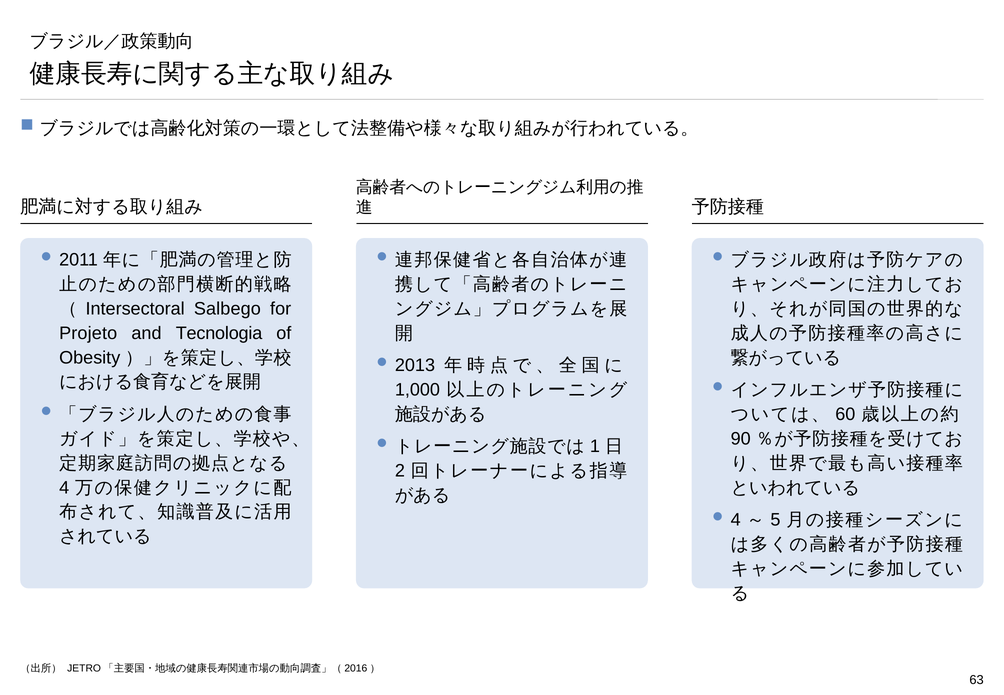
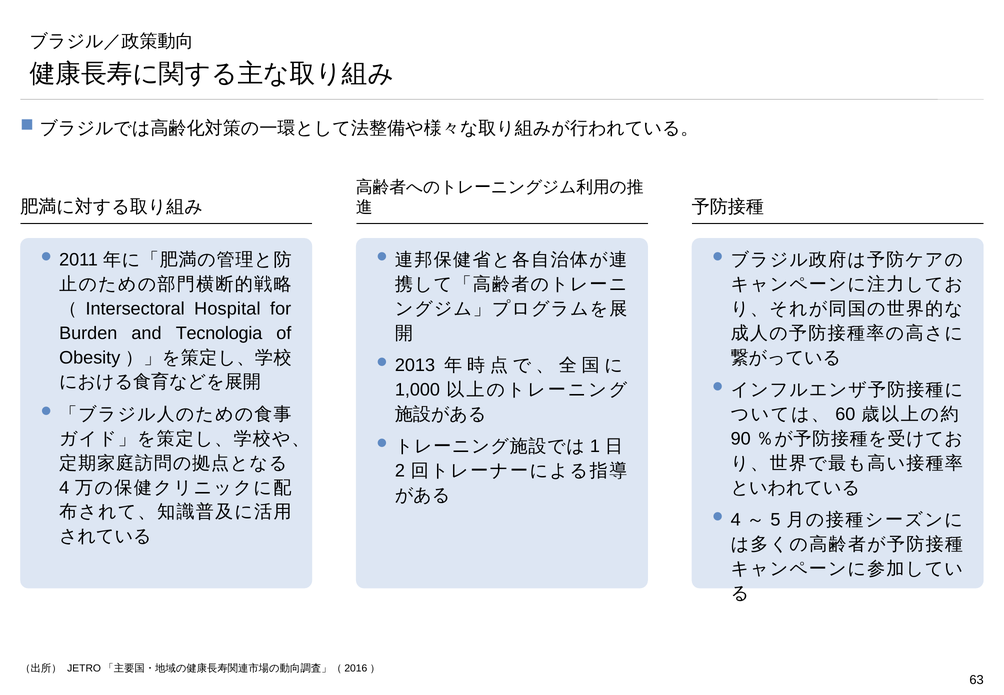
Salbego: Salbego -> Hospital
Projeto: Projeto -> Burden
